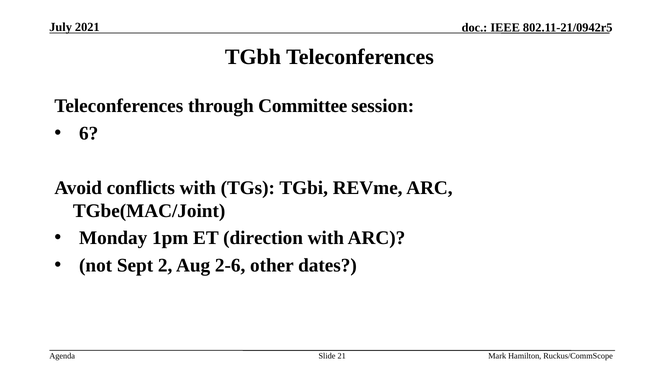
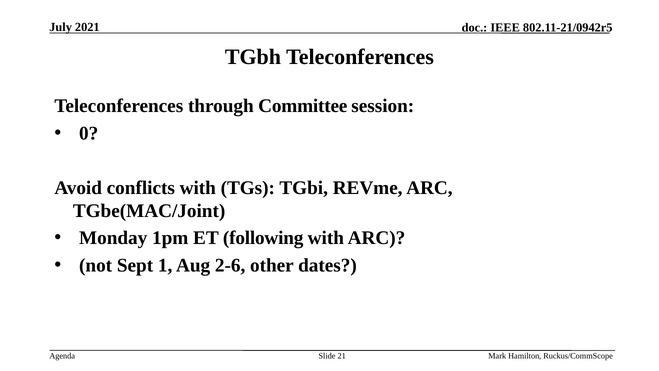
6: 6 -> 0
direction: direction -> following
2: 2 -> 1
